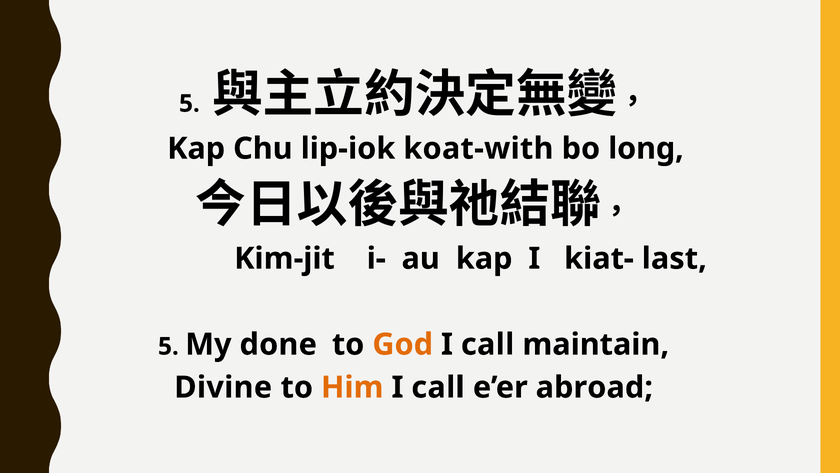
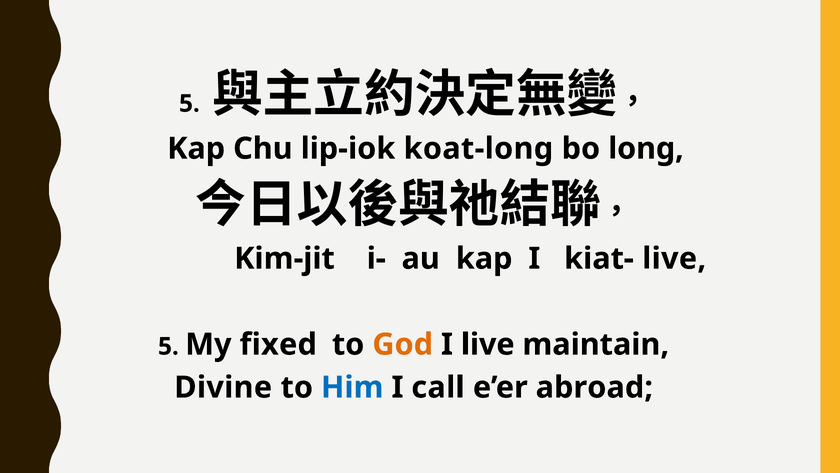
koat-with: koat-with -> koat-long
kiat- last: last -> live
done: done -> fixed
call at (488, 344): call -> live
Him colour: orange -> blue
